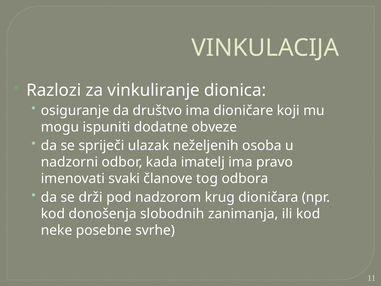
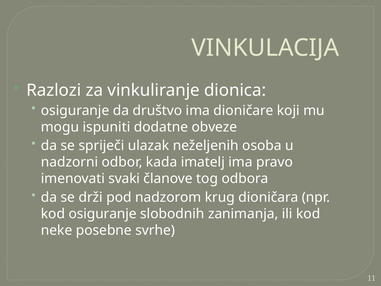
kod donošenja: donošenja -> osiguranje
